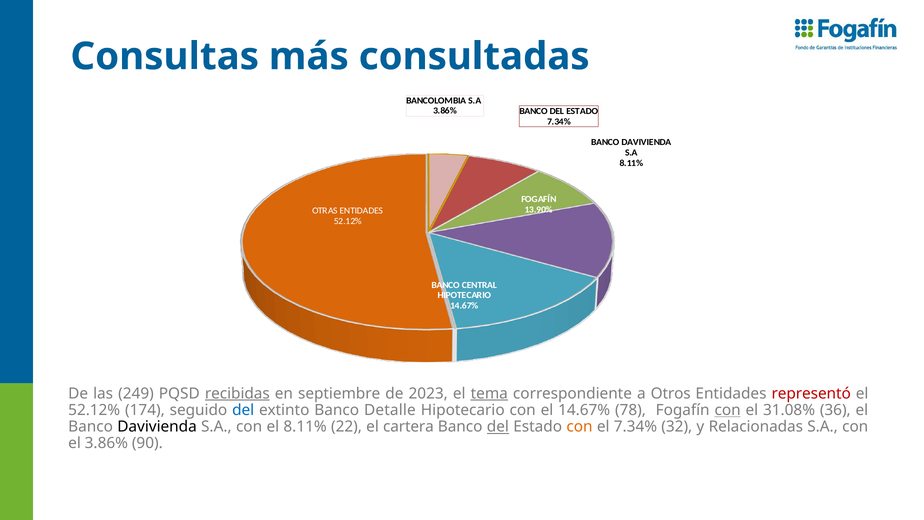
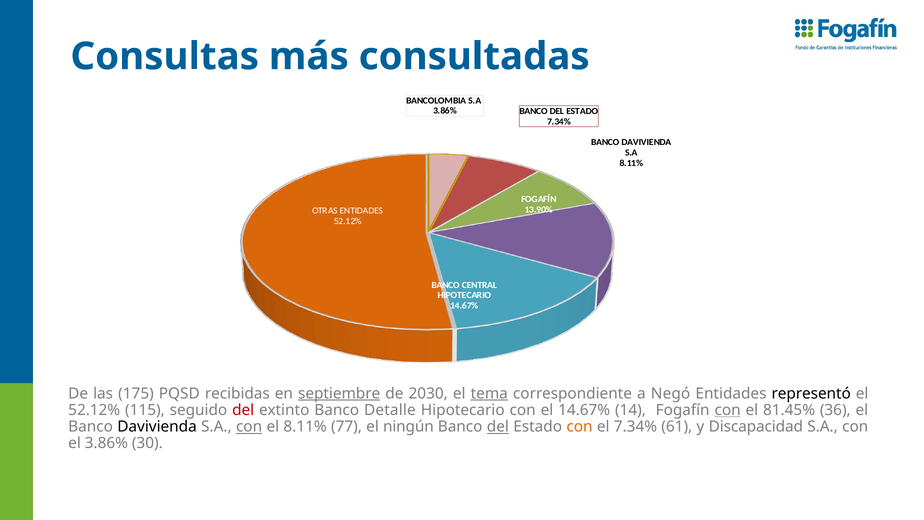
249: 249 -> 175
recibidas underline: present -> none
septiembre underline: none -> present
2023: 2023 -> 2030
Otros: Otros -> Negó
representó colour: red -> black
174: 174 -> 115
del at (243, 410) colour: blue -> red
78: 78 -> 14
31.08%: 31.08% -> 81.45%
con at (249, 427) underline: none -> present
22: 22 -> 77
cartera: cartera -> ningún
32: 32 -> 61
Relacionadas: Relacionadas -> Discapacidad
90: 90 -> 30
